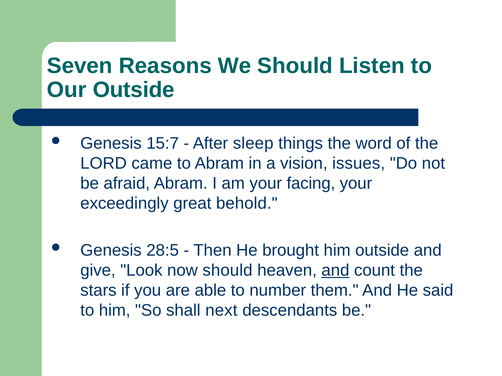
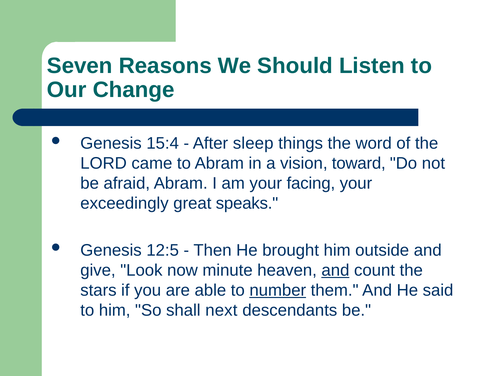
Our Outside: Outside -> Change
15:7: 15:7 -> 15:4
issues: issues -> toward
behold: behold -> speaks
28:5: 28:5 -> 12:5
now should: should -> minute
number underline: none -> present
